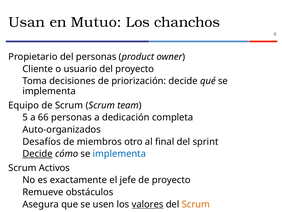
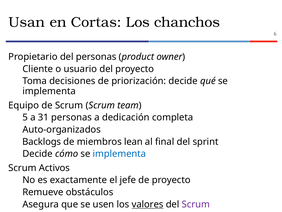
Mutuo: Mutuo -> Cortas
66: 66 -> 31
Desafíos: Desafíos -> Backlogs
otro: otro -> lean
Decide at (38, 153) underline: present -> none
Scrum at (196, 204) colour: orange -> purple
